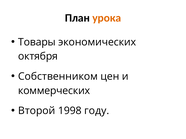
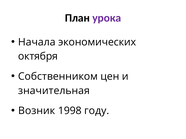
урока colour: orange -> purple
Товары: Товары -> Начала
коммерческих: коммерческих -> значительная
Второй: Второй -> Возник
